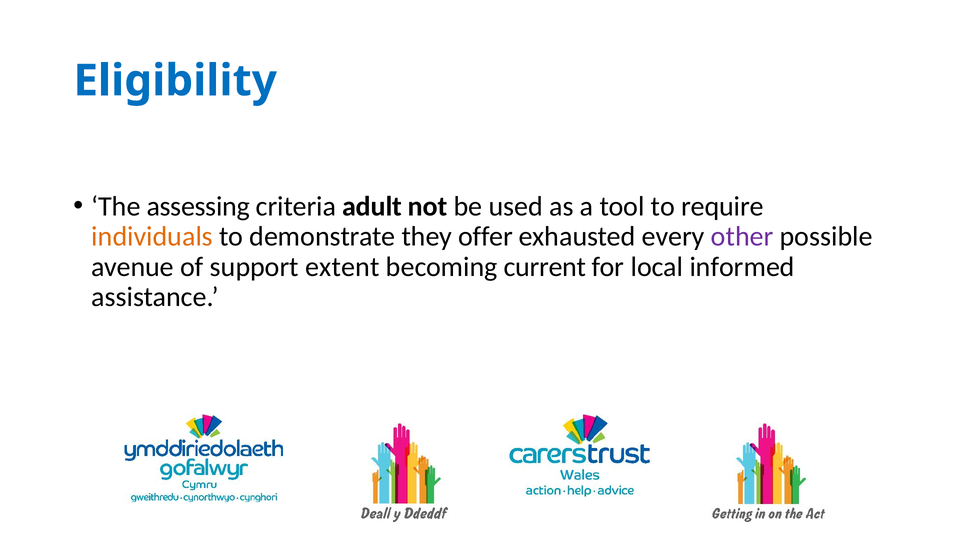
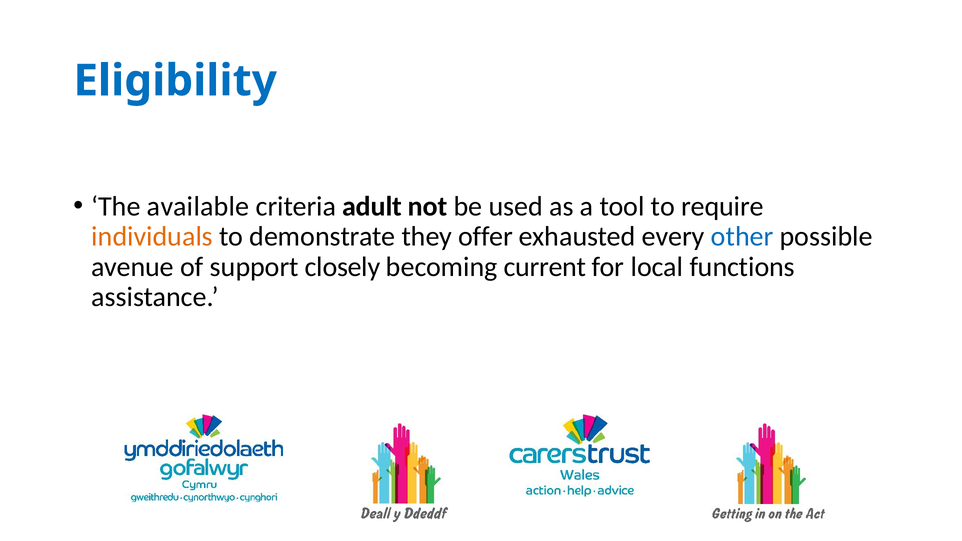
assessing: assessing -> available
other colour: purple -> blue
extent: extent -> closely
informed: informed -> functions
